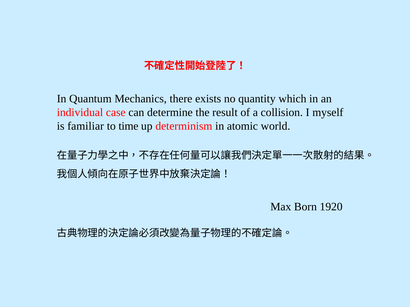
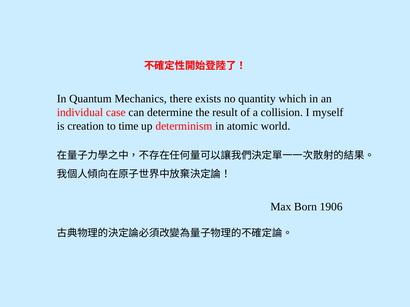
familiar: familiar -> creation
1920: 1920 -> 1906
